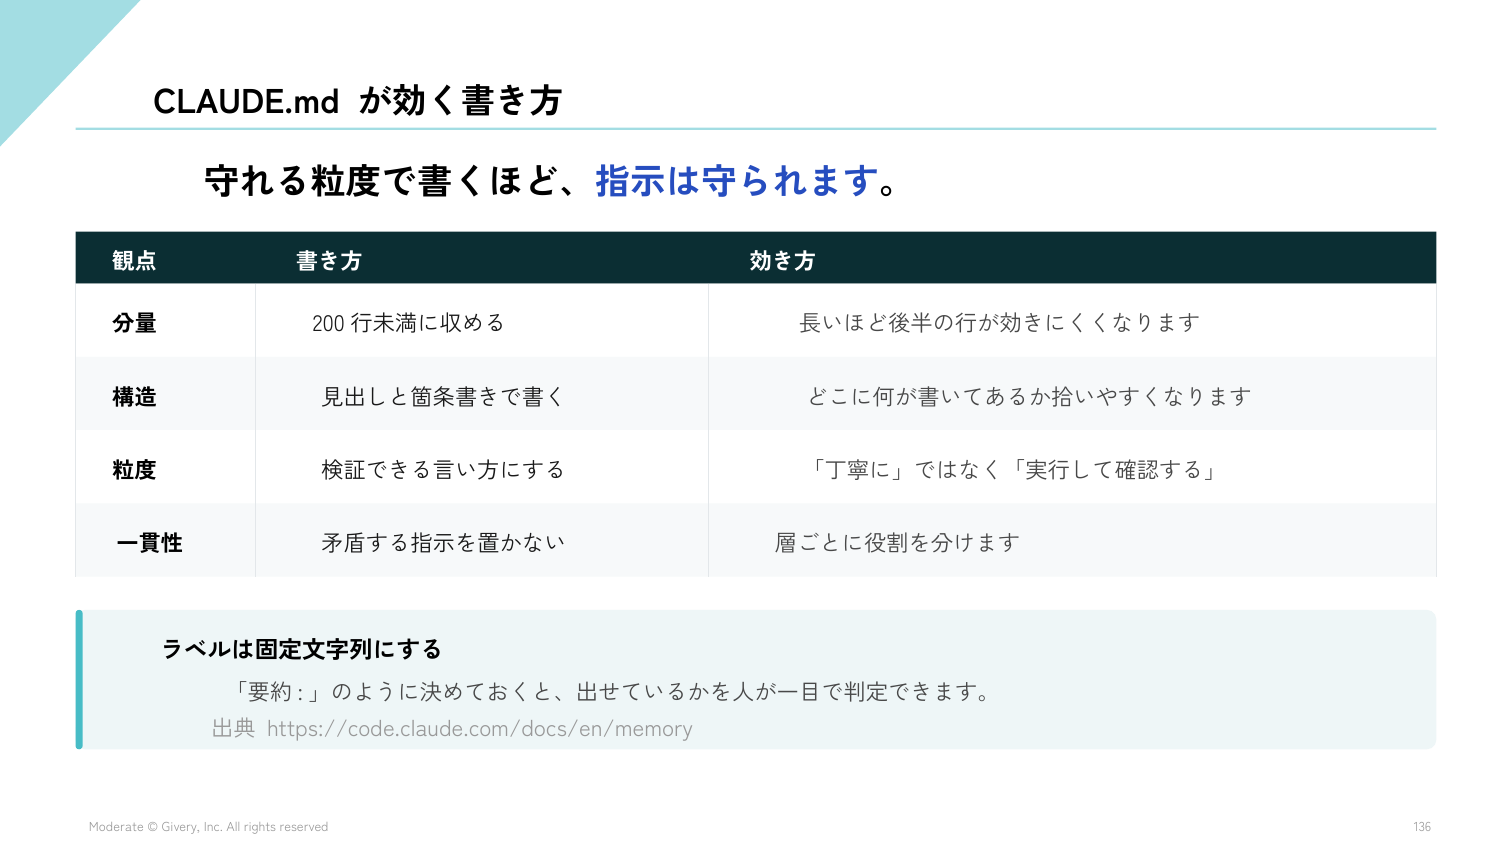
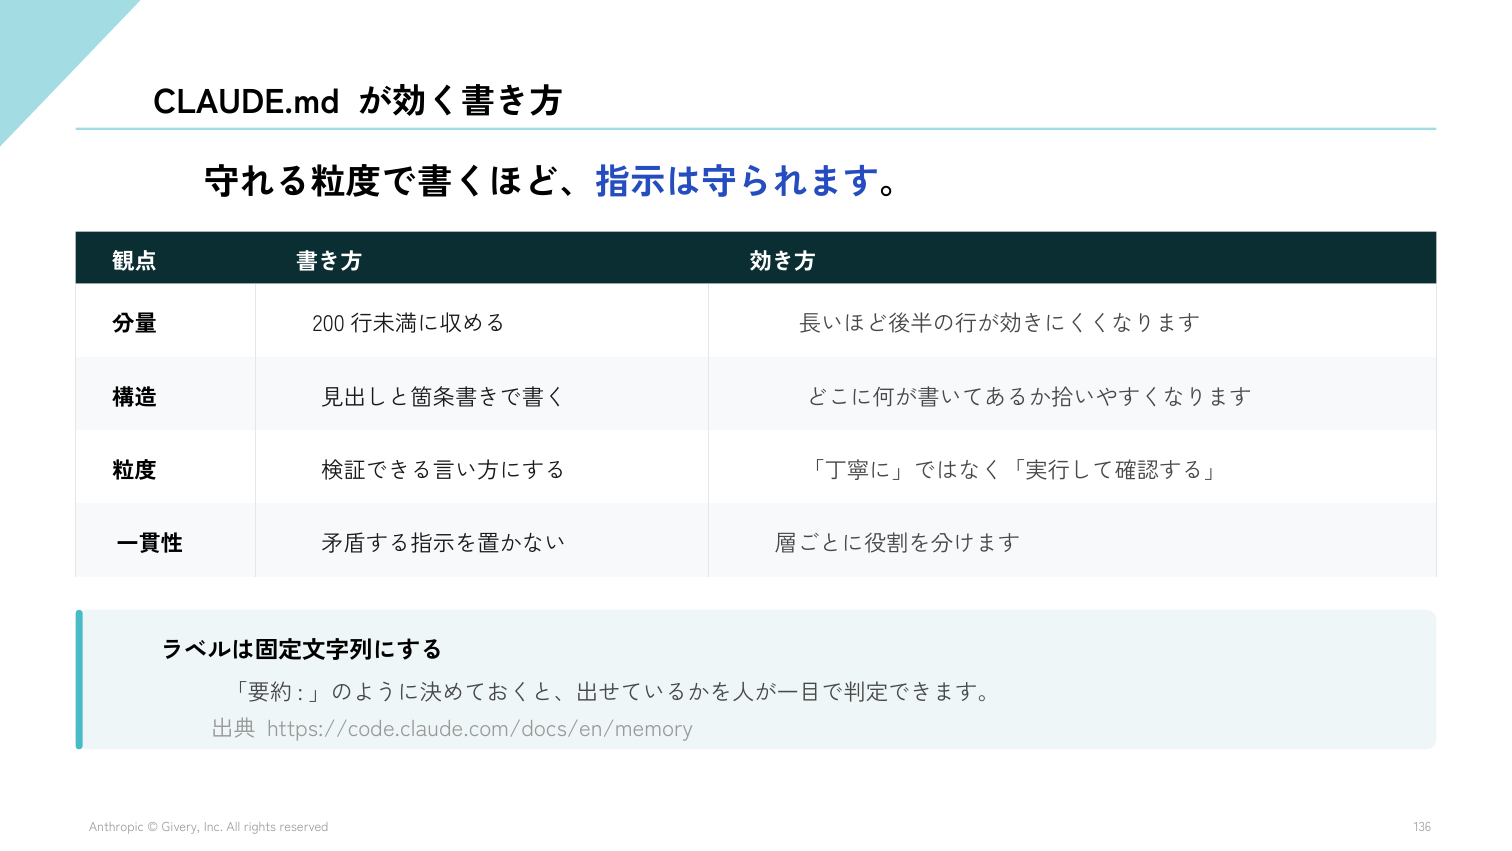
Moderate: Moderate -> Anthropic
